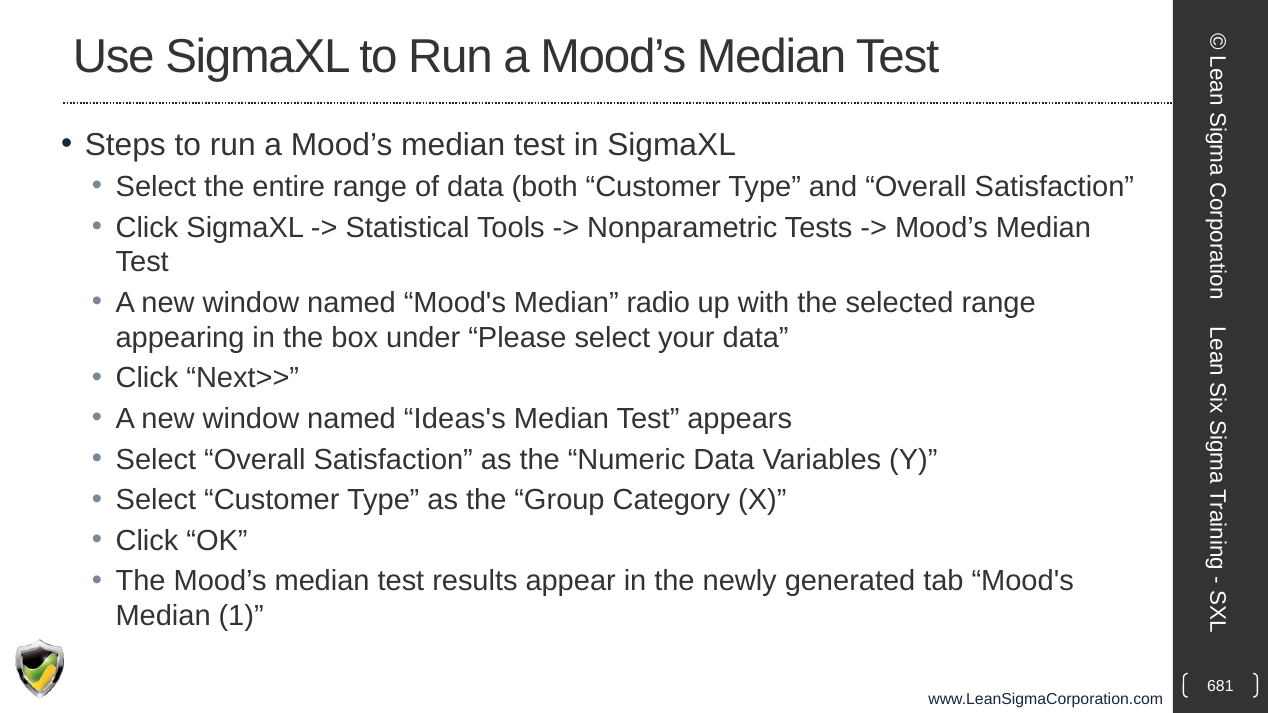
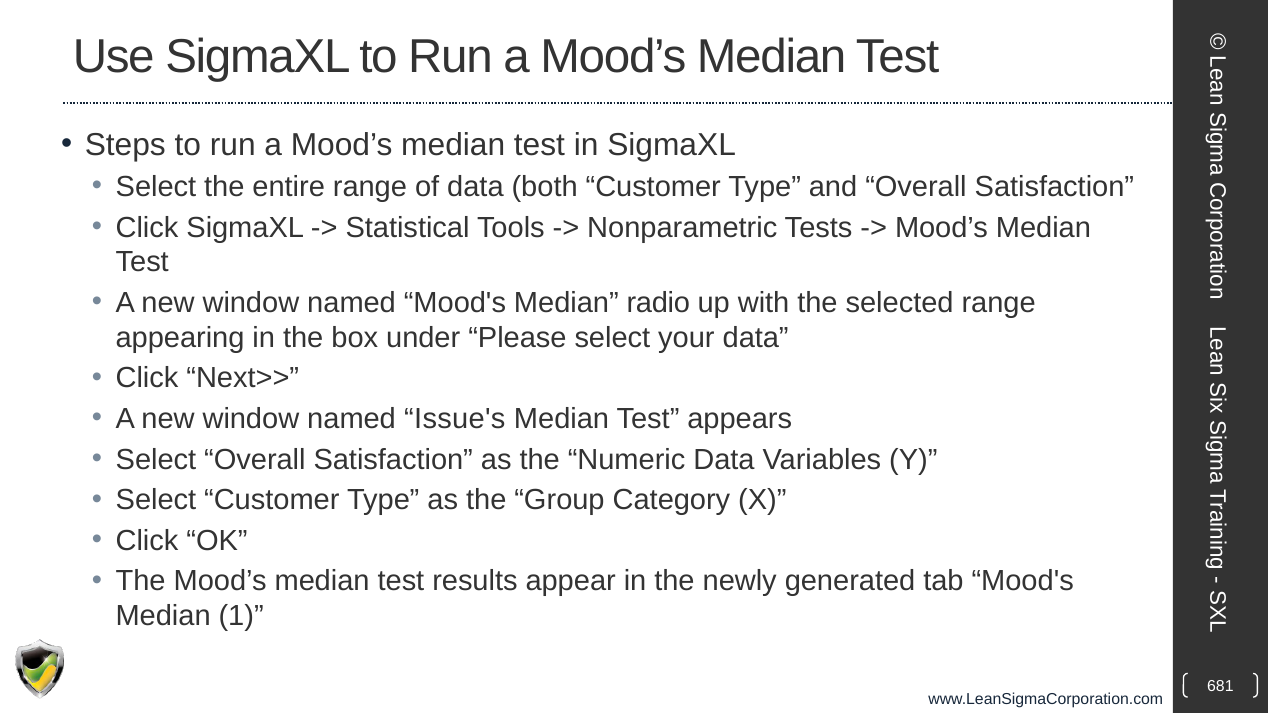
Ideas's: Ideas's -> Issue's
